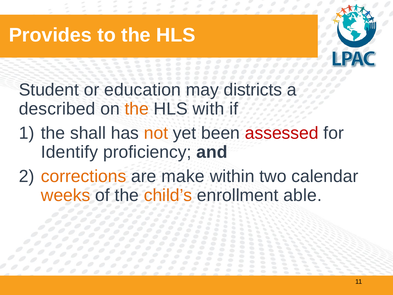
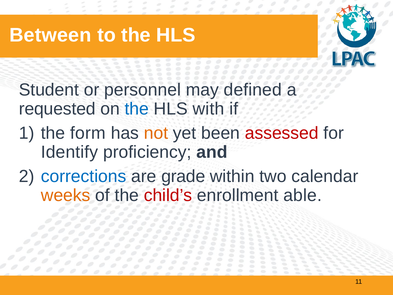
Provides: Provides -> Between
education: education -> personnel
districts: districts -> defined
described: described -> requested
the at (137, 109) colour: orange -> blue
shall: shall -> form
corrections colour: orange -> blue
make: make -> grade
child’s colour: orange -> red
